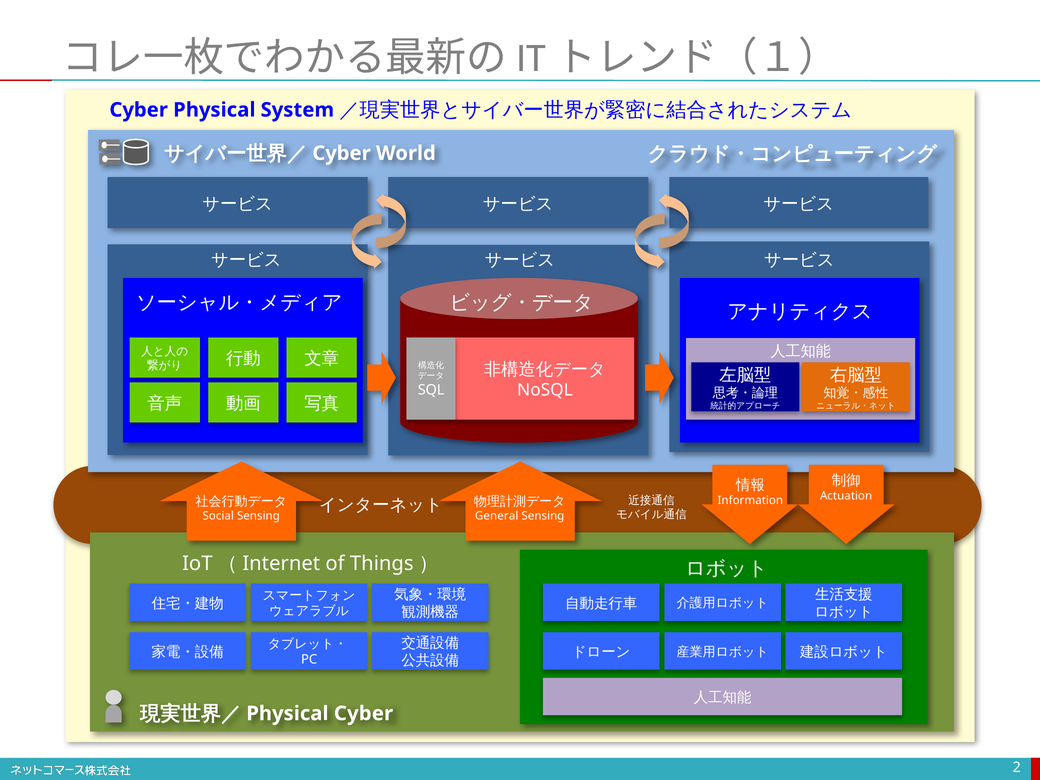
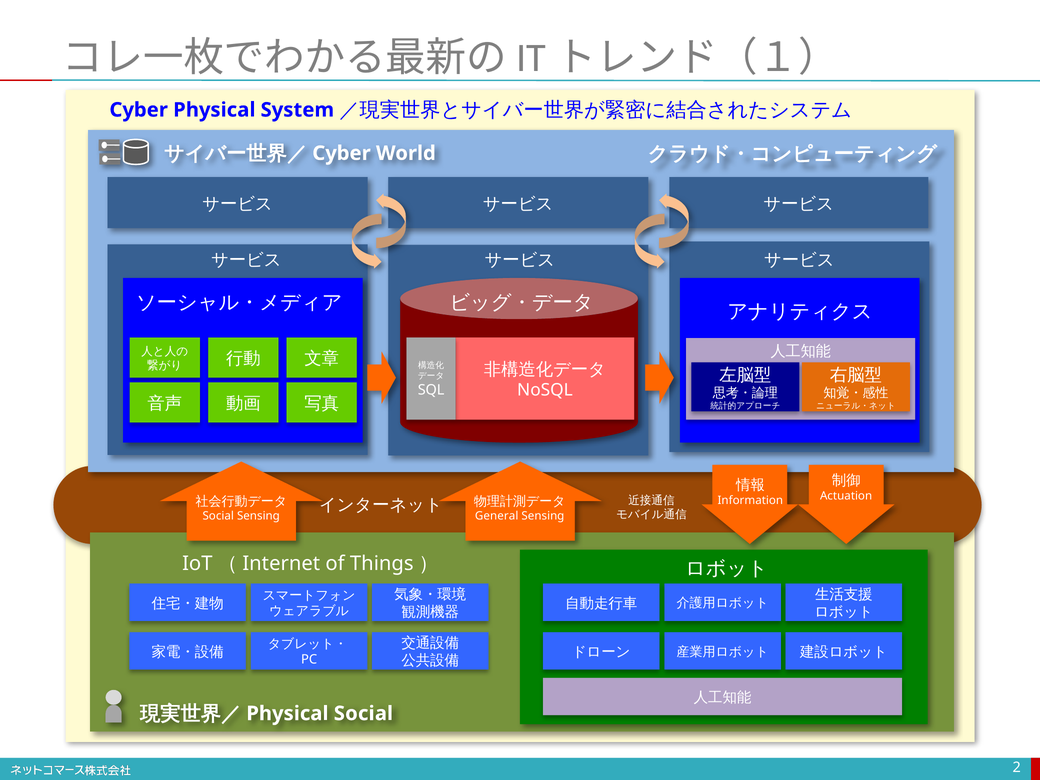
Physical Cyber: Cyber -> Social
